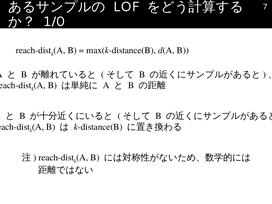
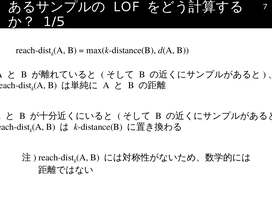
1/0: 1/0 -> 1/5
